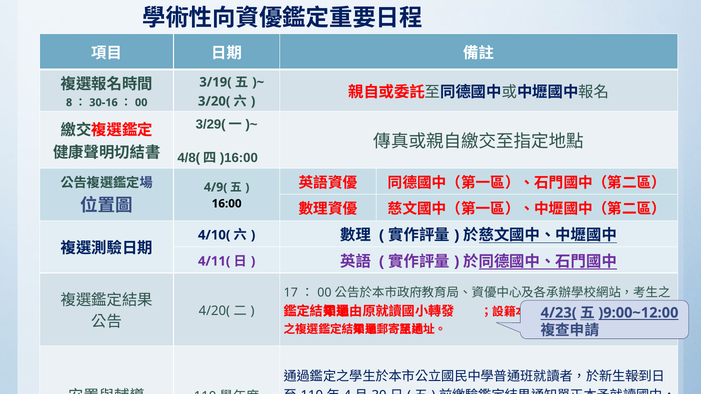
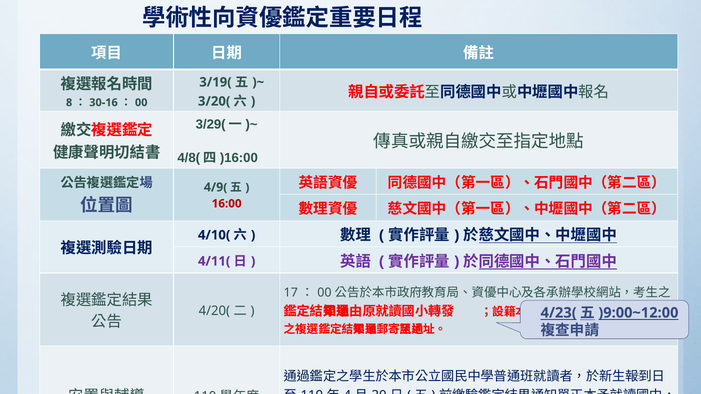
16:00 colour: black -> red
